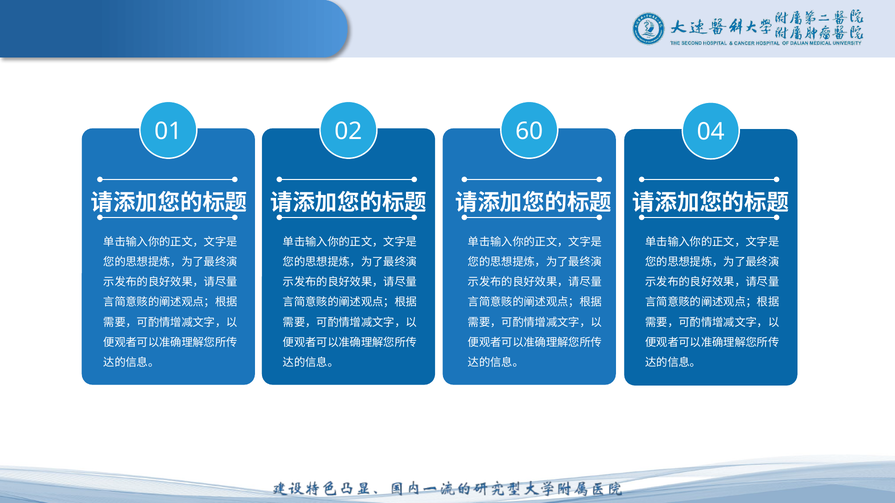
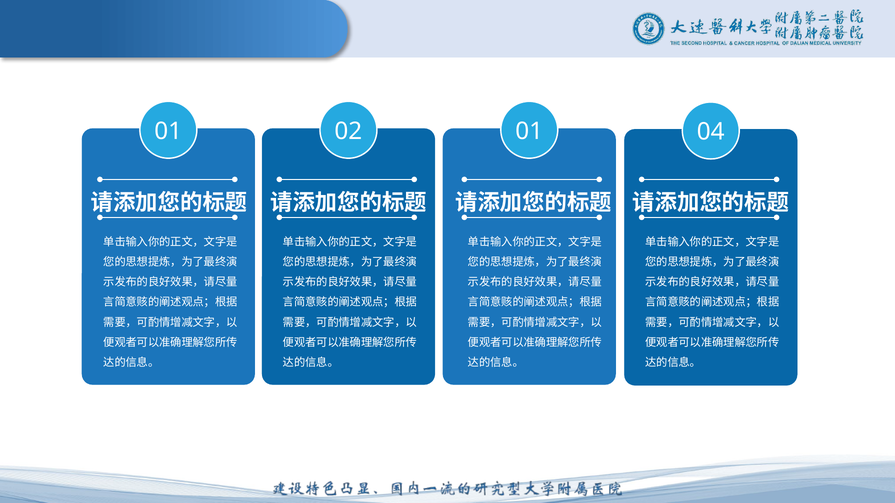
02 60: 60 -> 01
